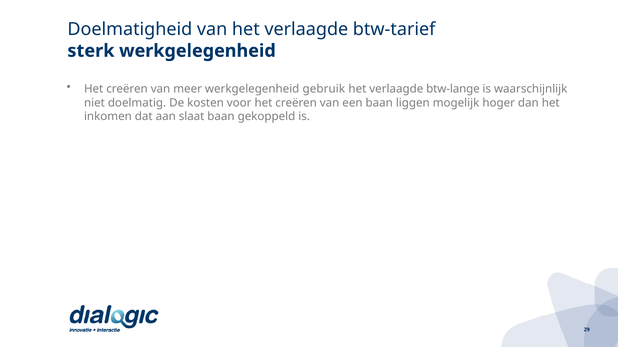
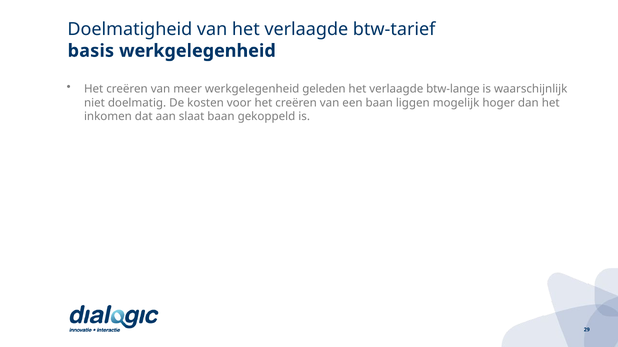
sterk: sterk -> basis
gebruik: gebruik -> geleden
